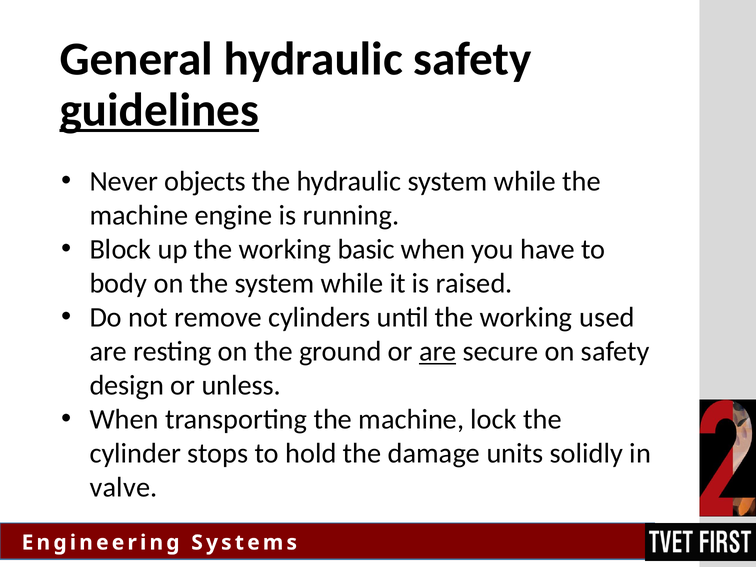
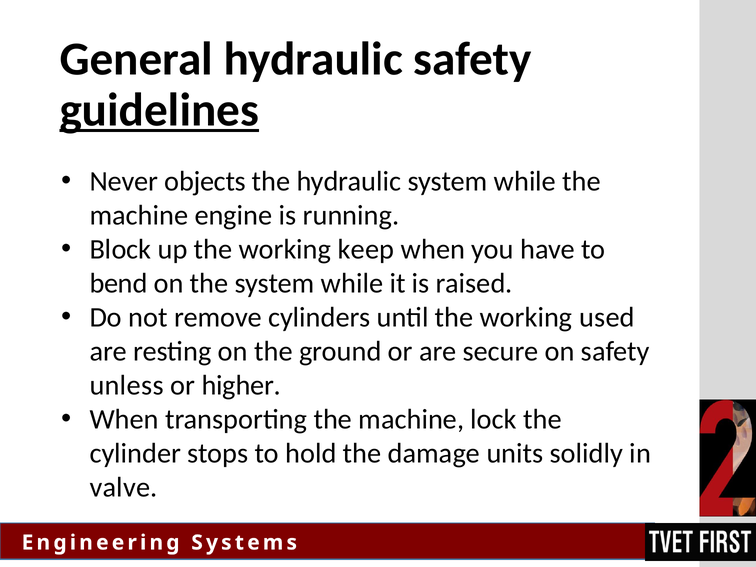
basic: basic -> keep
body: body -> bend
are at (438, 351) underline: present -> none
design: design -> unless
unless: unless -> higher
